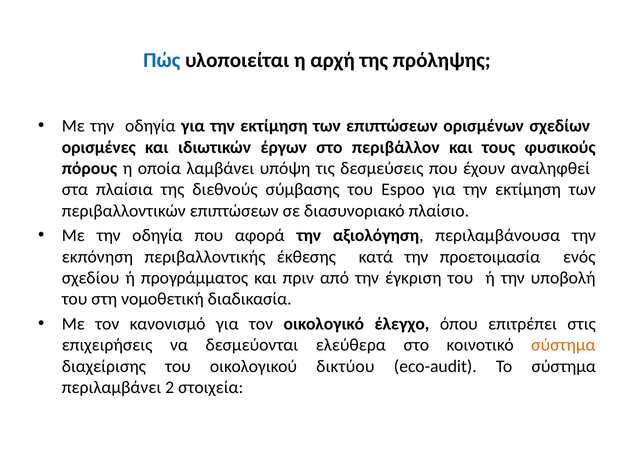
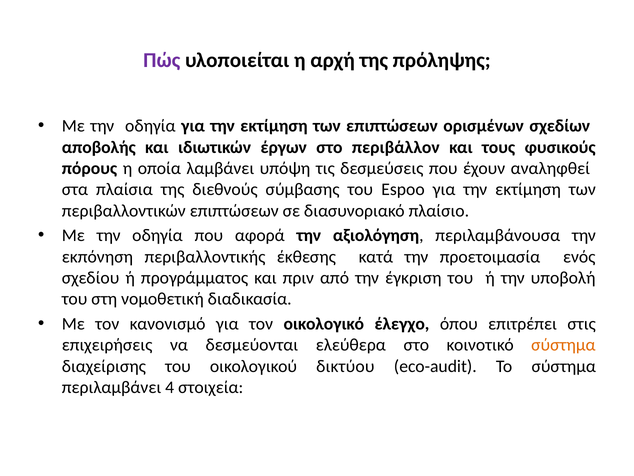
Πώς colour: blue -> purple
ορισμένες: ορισμένες -> αποβολής
2: 2 -> 4
